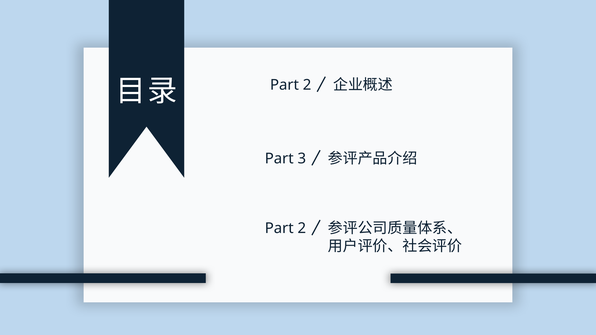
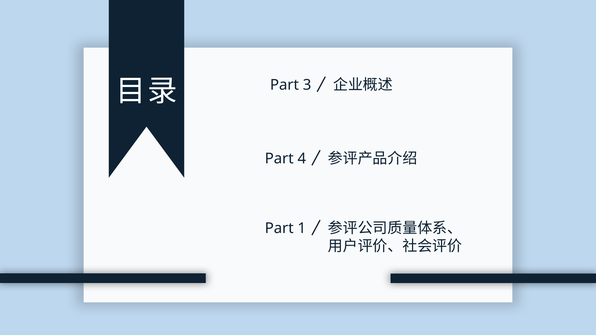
2 at (307, 85): 2 -> 3
3: 3 -> 4
2 at (302, 229): 2 -> 1
